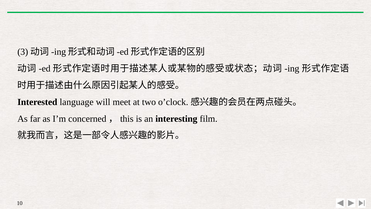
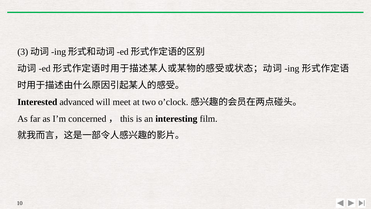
language: language -> advanced
